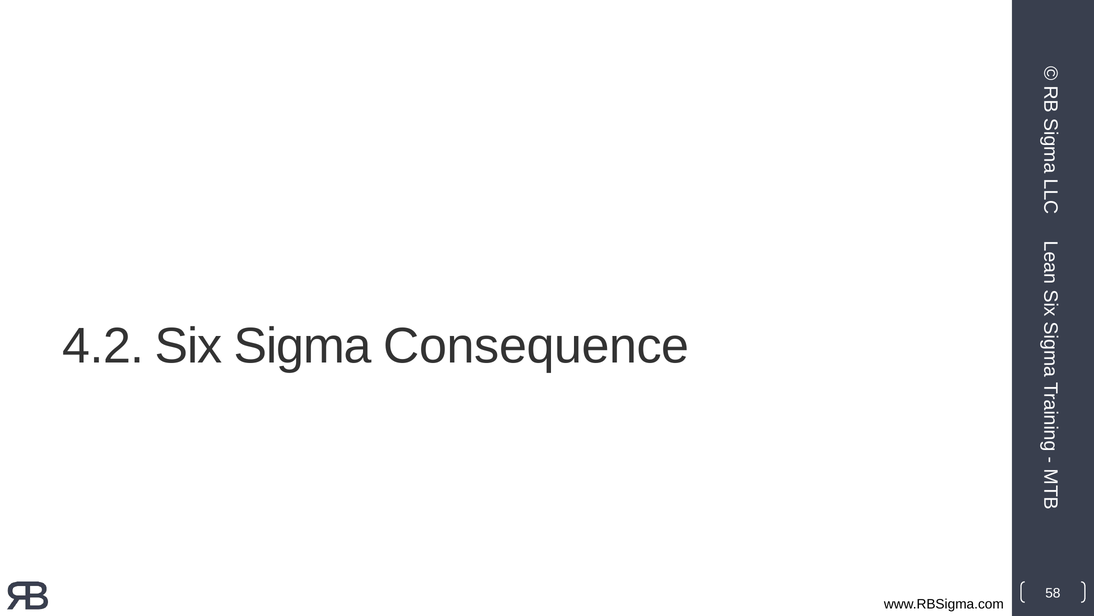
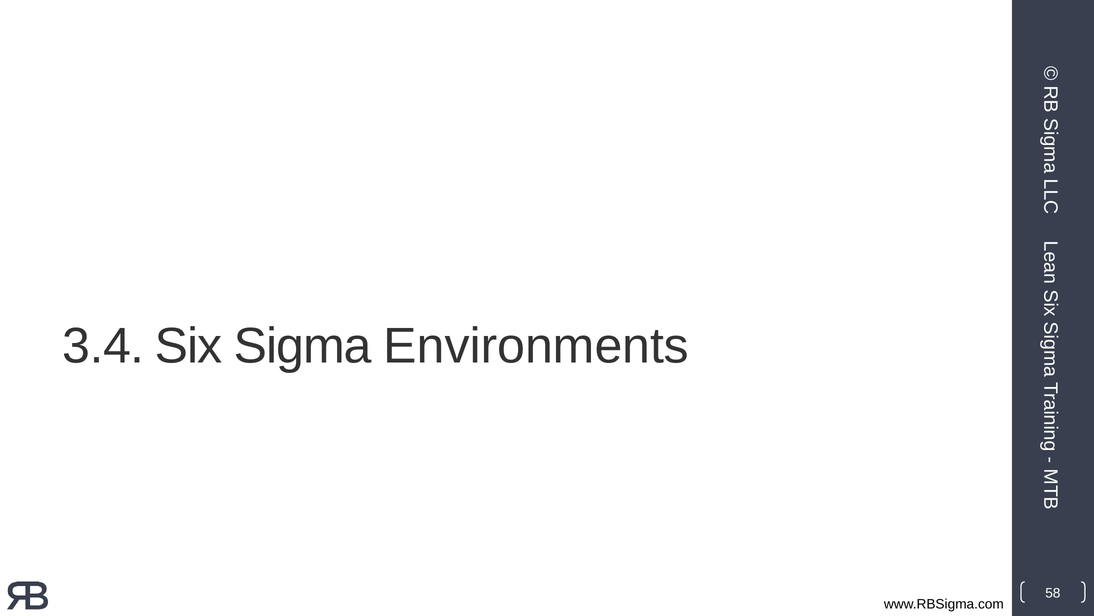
4.2: 4.2 -> 3.4
Consequence: Consequence -> Environments
